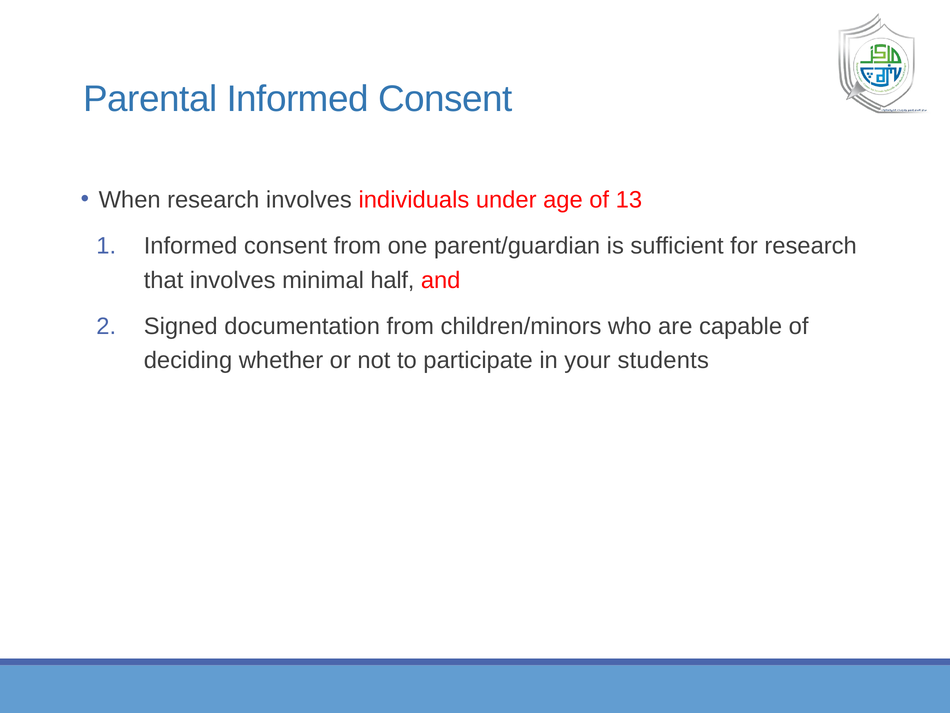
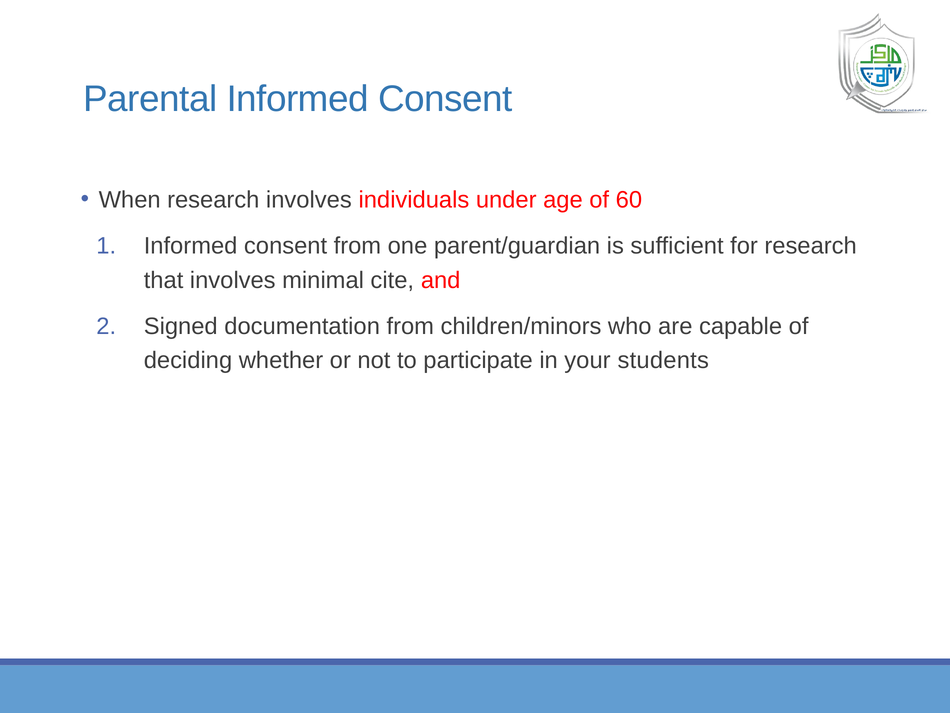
13: 13 -> 60
half: half -> cite
